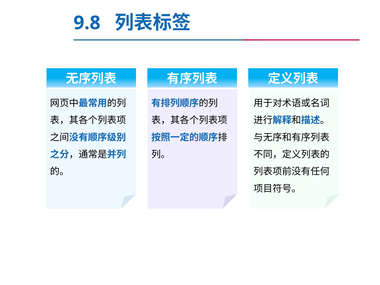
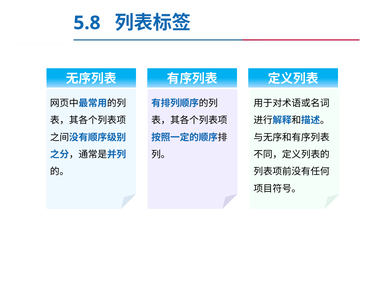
9.8: 9.8 -> 5.8
